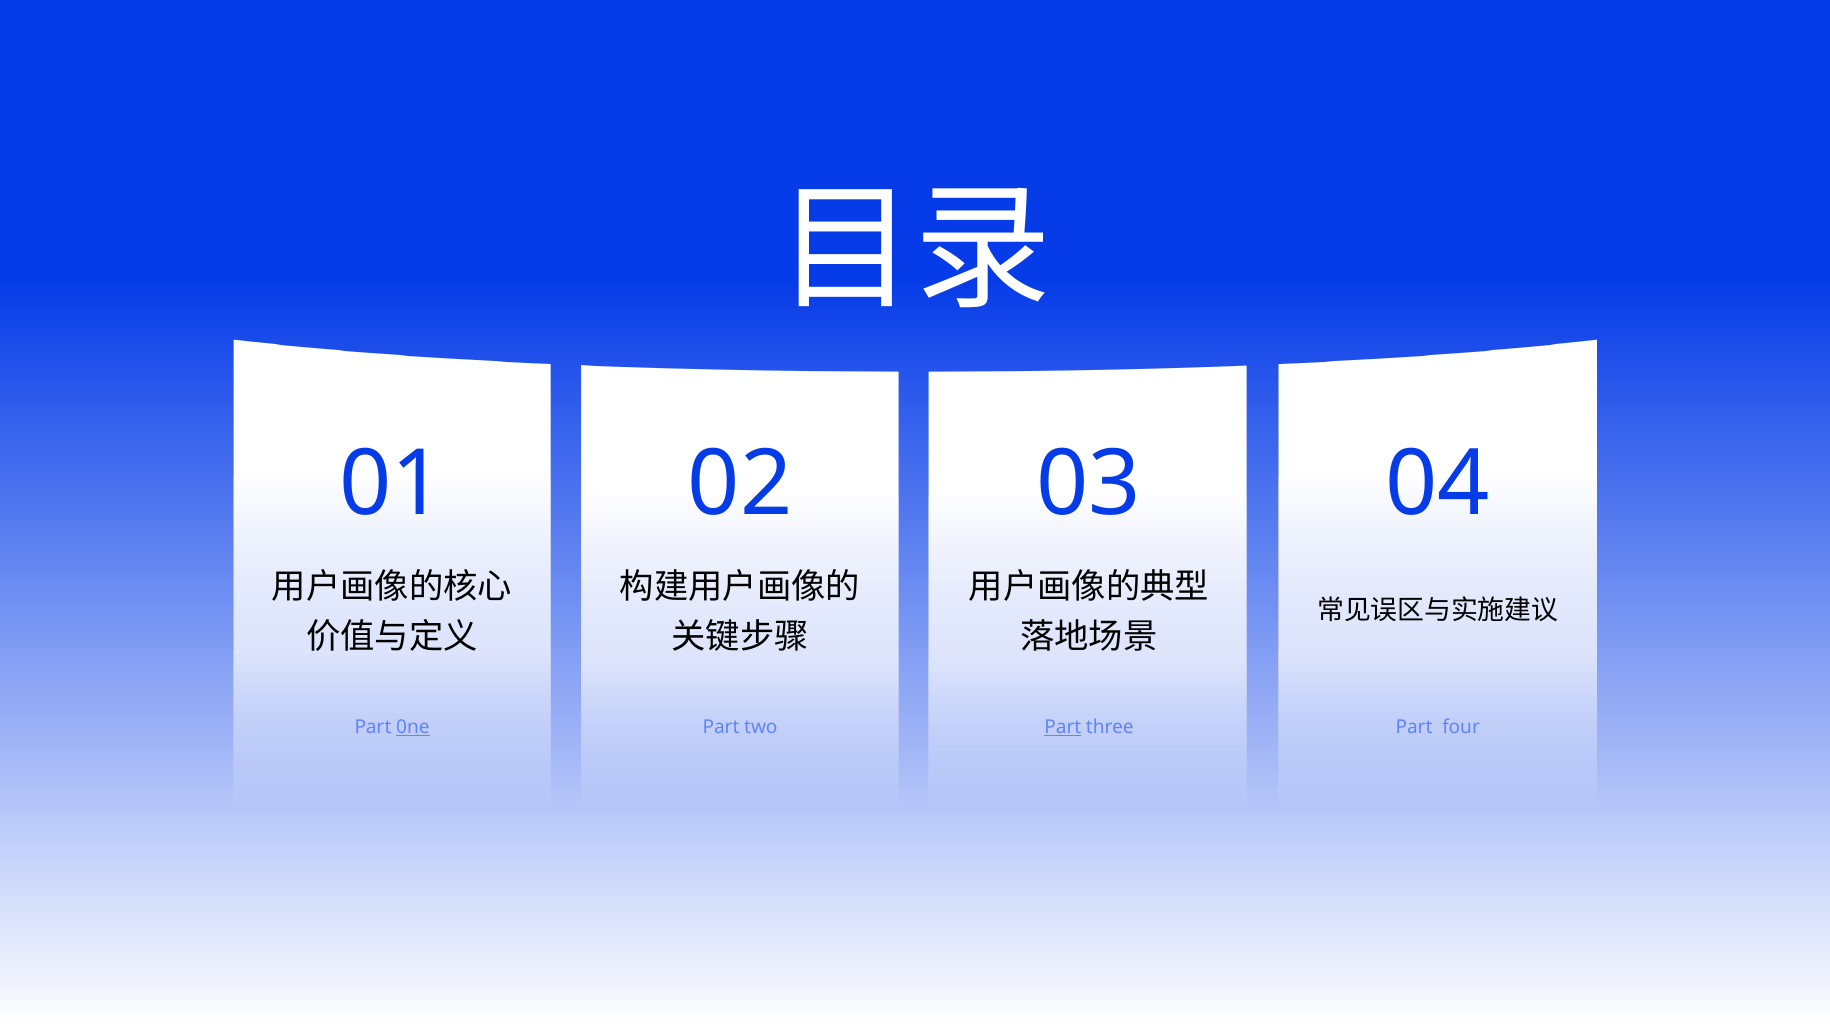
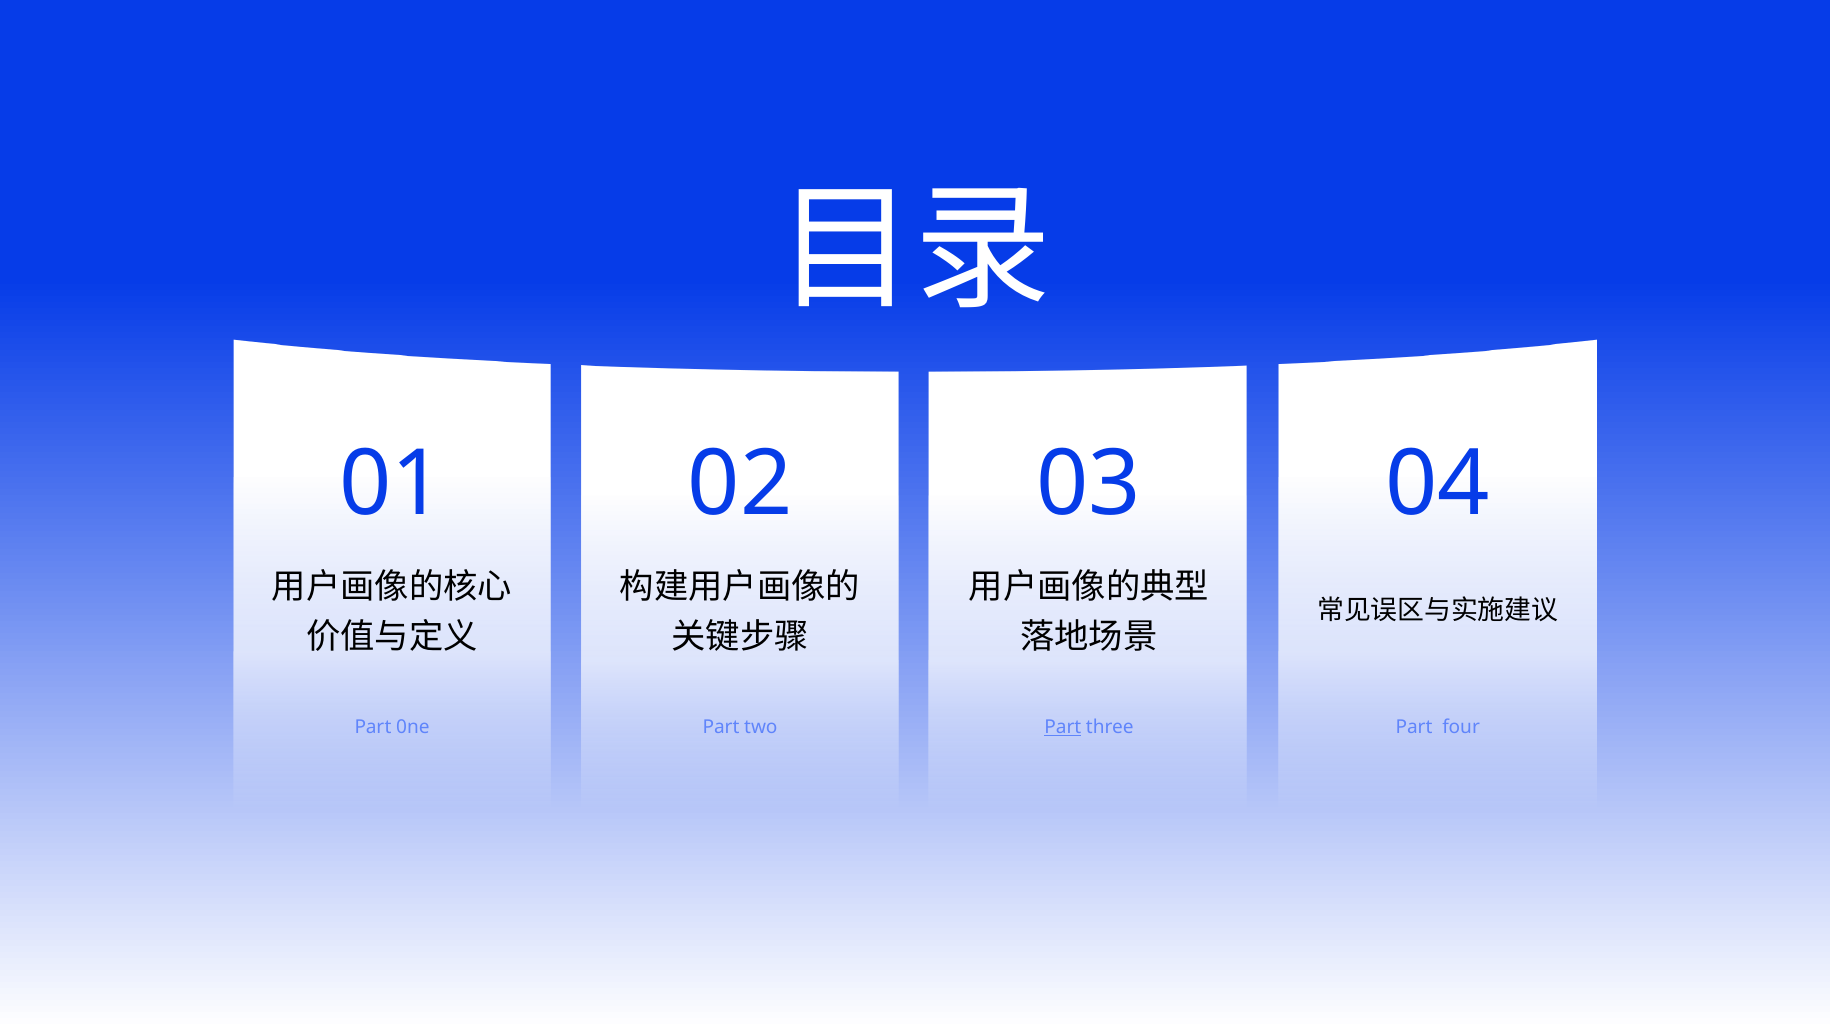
0ne underline: present -> none
